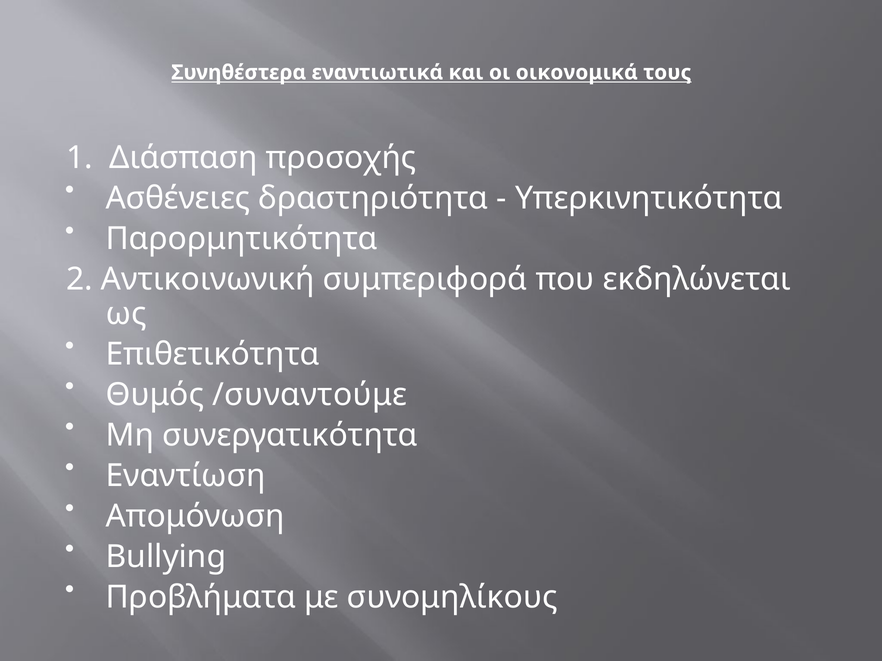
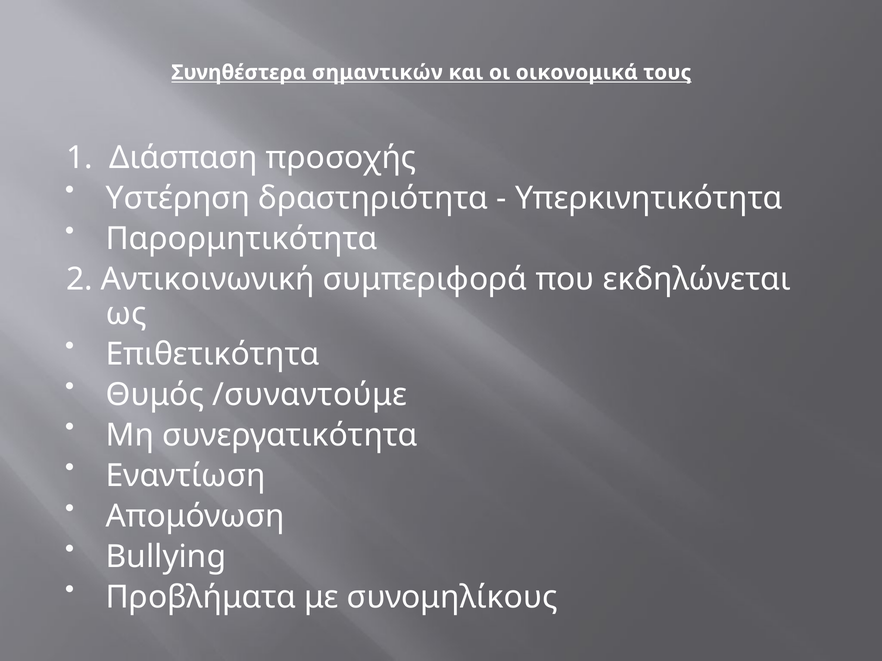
εναντιωτικά: εναντιωτικά -> σημαντικών
Ασθένειες: Ασθένειες -> Υστέρηση
